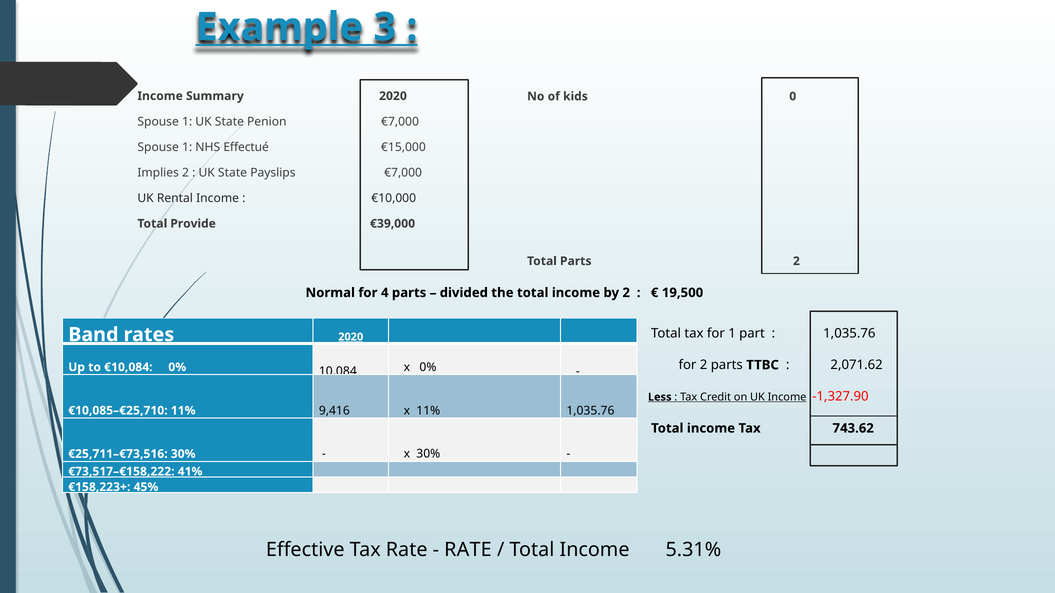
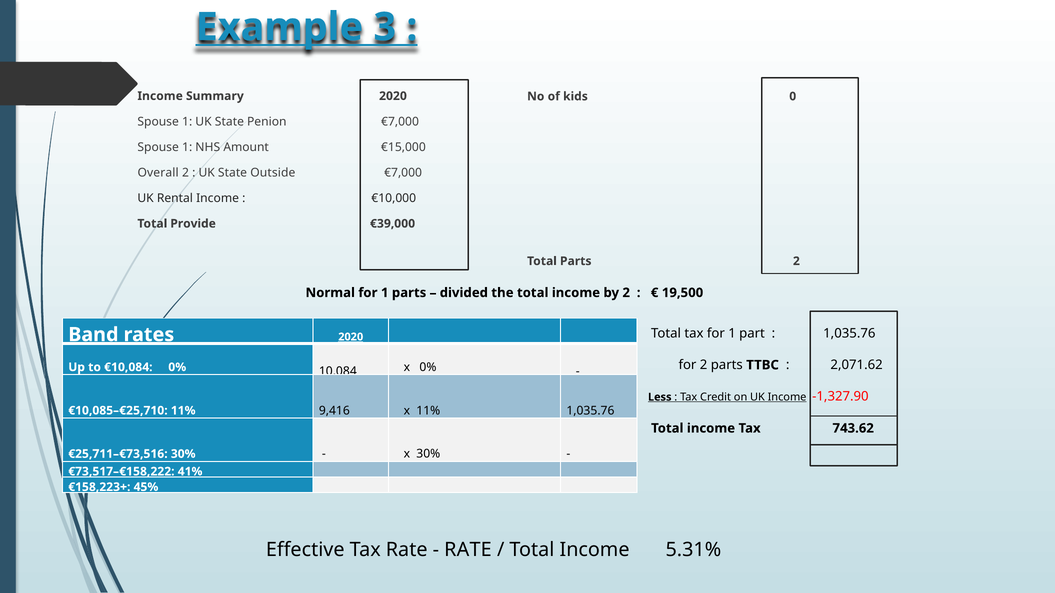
Effectué: Effectué -> Amount
Implies: Implies -> Overall
Payslips: Payslips -> Outside
4 at (385, 293): 4 -> 1
